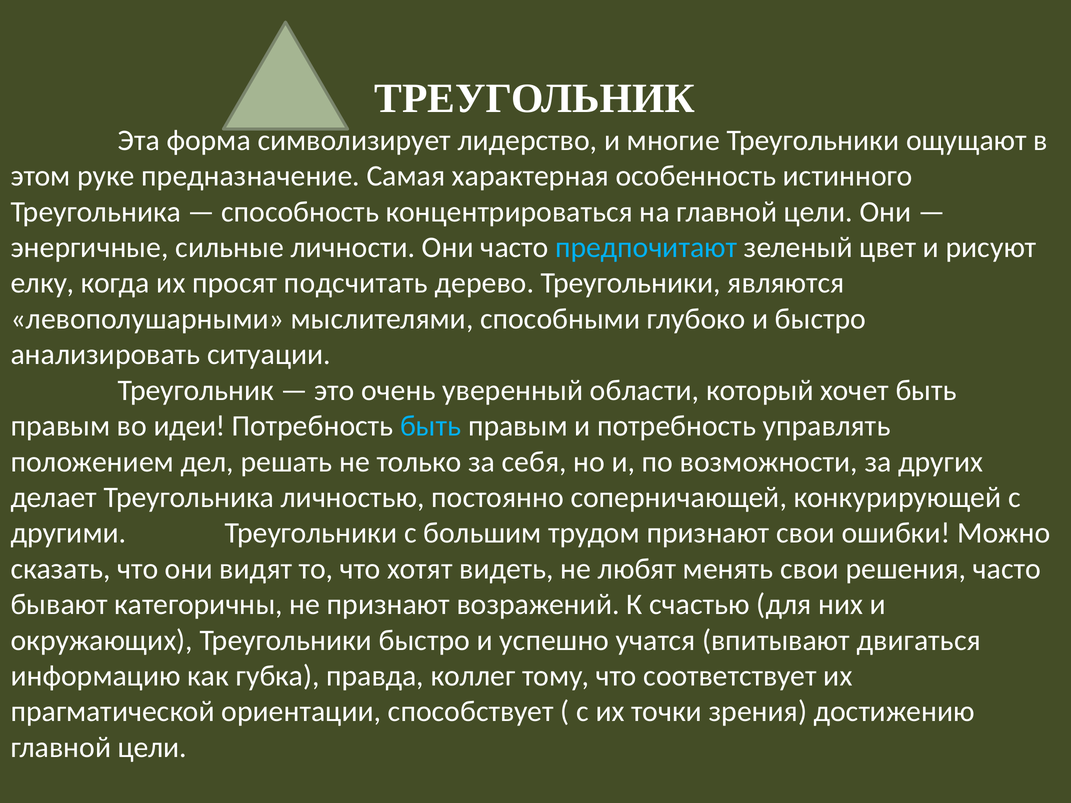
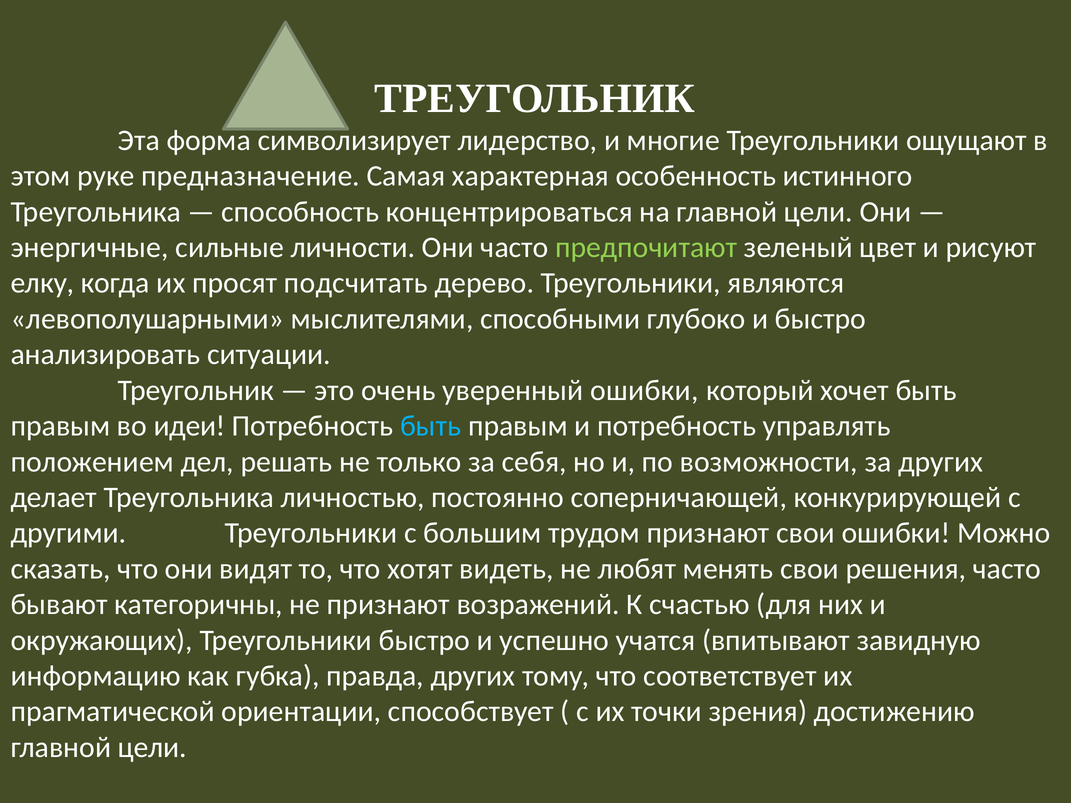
предпочитают colour: light blue -> light green
уверенный области: области -> ошибки
двигаться: двигаться -> завидную
правда коллег: коллег -> других
